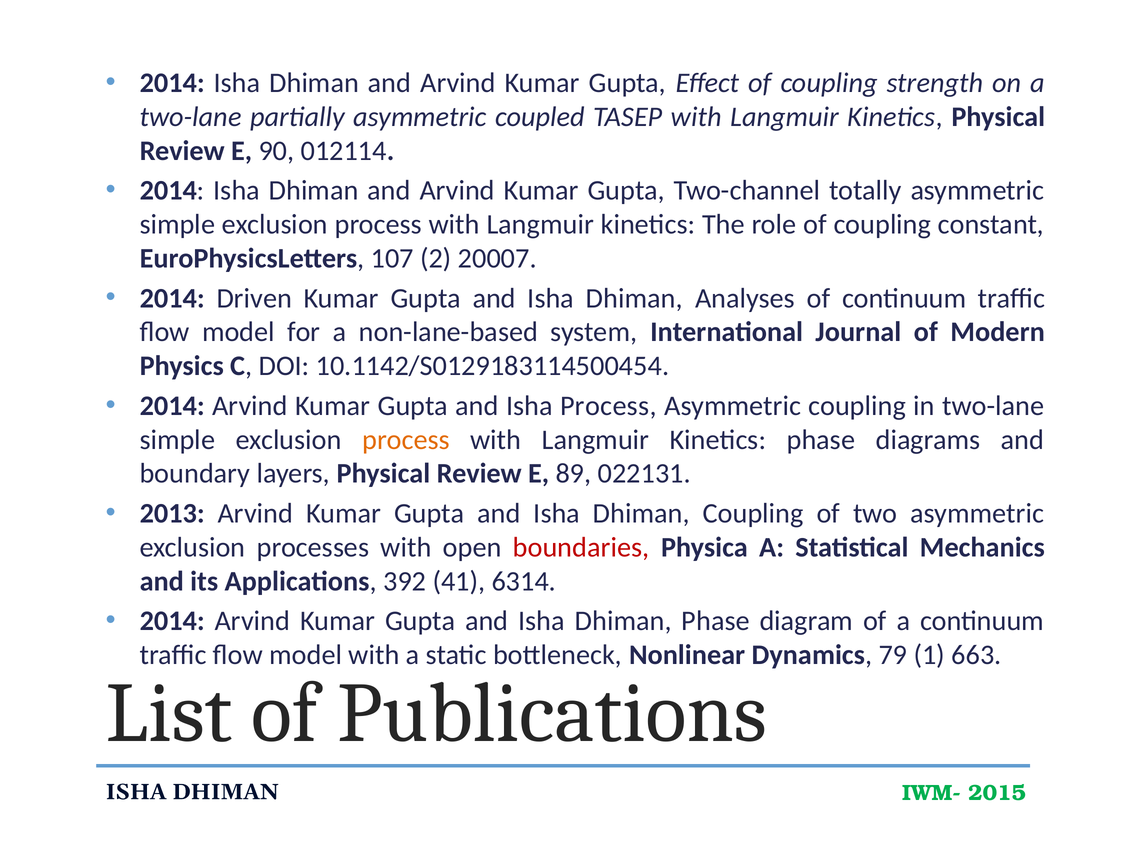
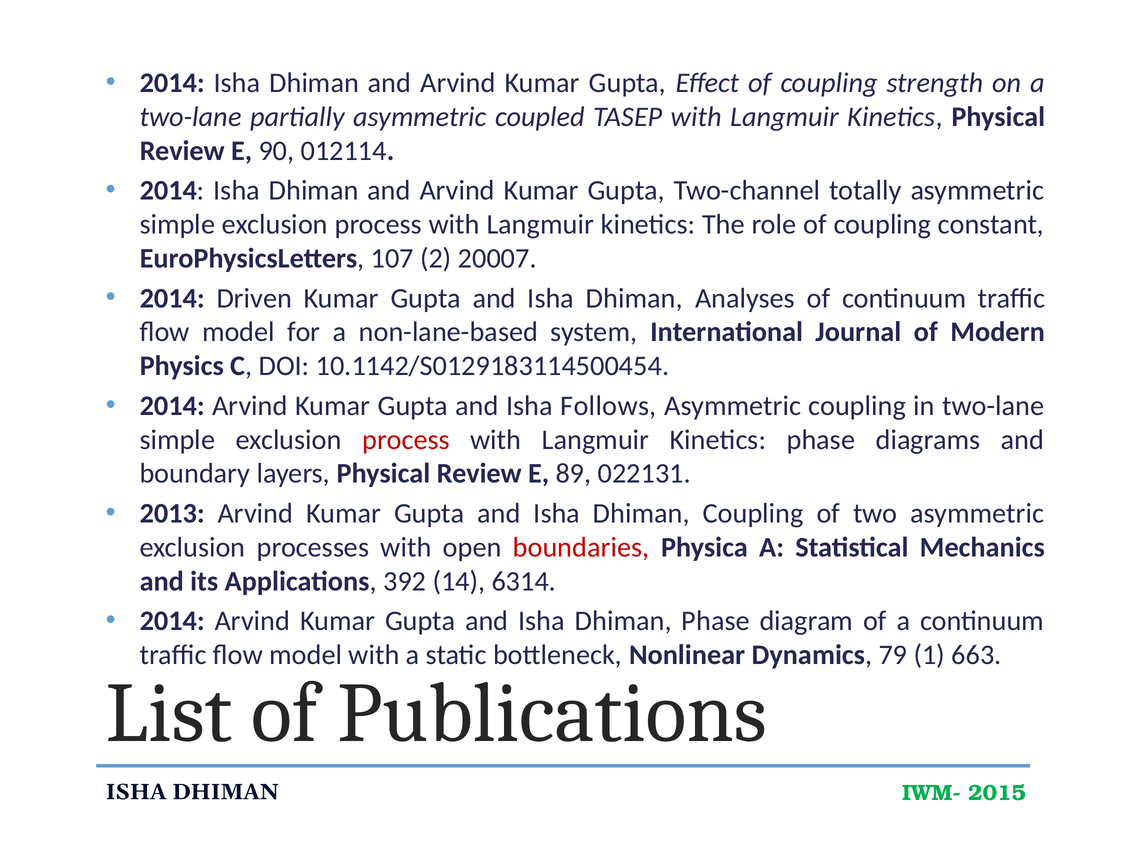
Isha Process: Process -> Follows
process at (406, 440) colour: orange -> red
41: 41 -> 14
